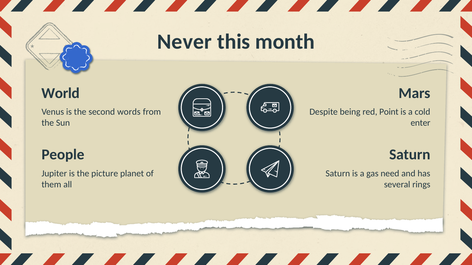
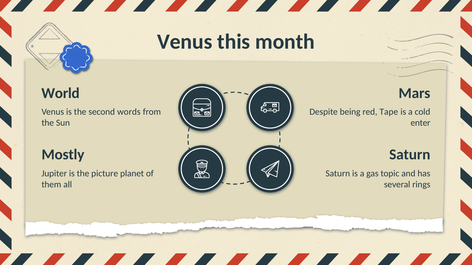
Never at (185, 42): Never -> Venus
Point: Point -> Tape
People: People -> Mostly
need: need -> topic
